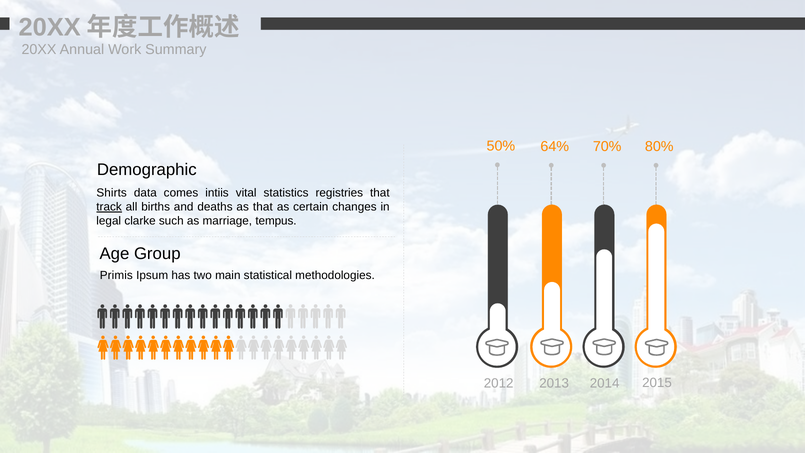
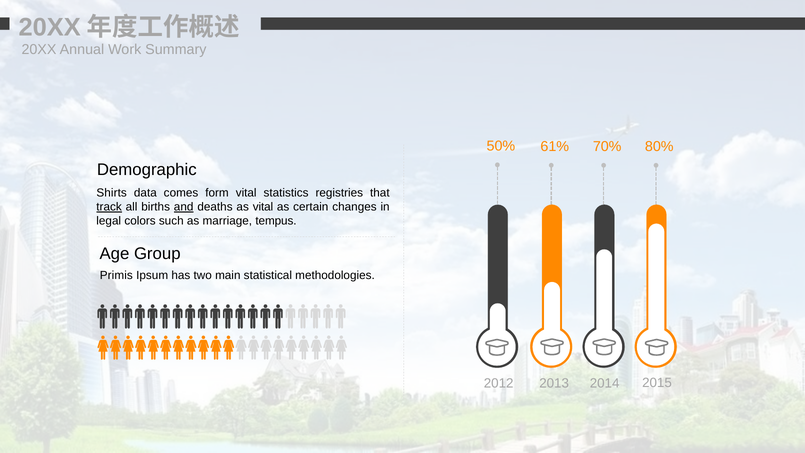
64%: 64% -> 61%
intiis: intiis -> form
and underline: none -> present
as that: that -> vital
clarke: clarke -> colors
